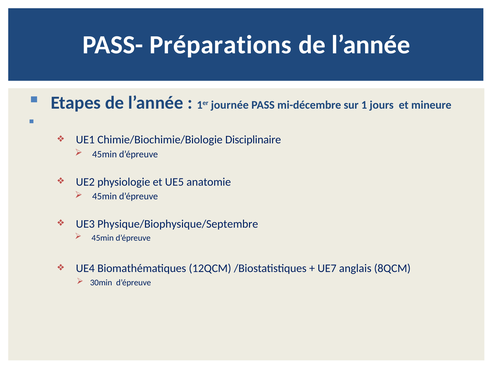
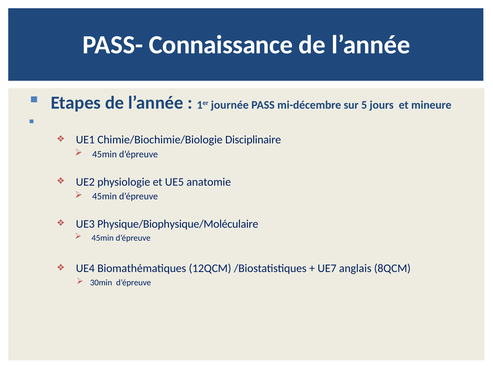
Préparations: Préparations -> Connaissance
1: 1 -> 5
Physique/Biophysique/Septembre: Physique/Biophysique/Septembre -> Physique/Biophysique/Moléculaire
